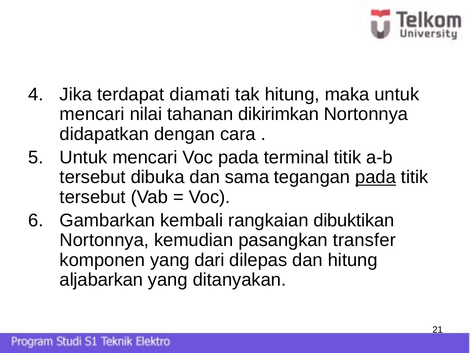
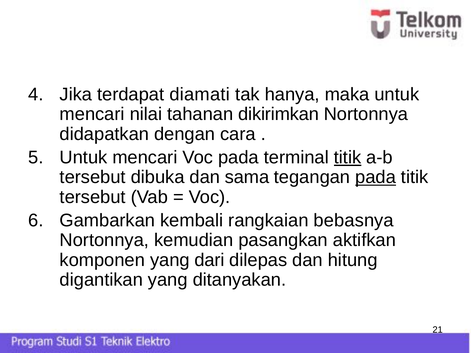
tak hitung: hitung -> hanya
titik at (348, 158) underline: none -> present
dibuktikan: dibuktikan -> bebasnya
transfer: transfer -> aktifkan
aljabarkan: aljabarkan -> digantikan
